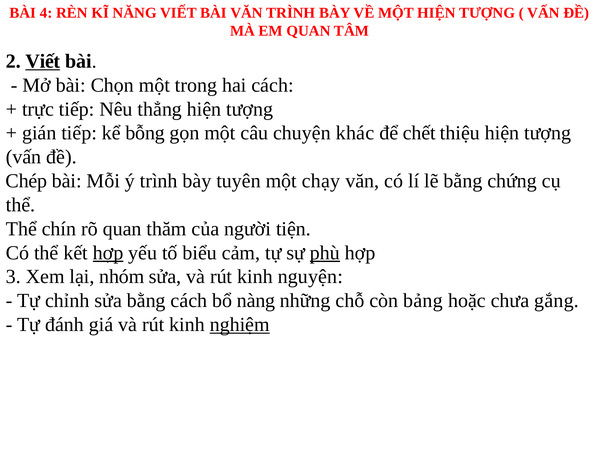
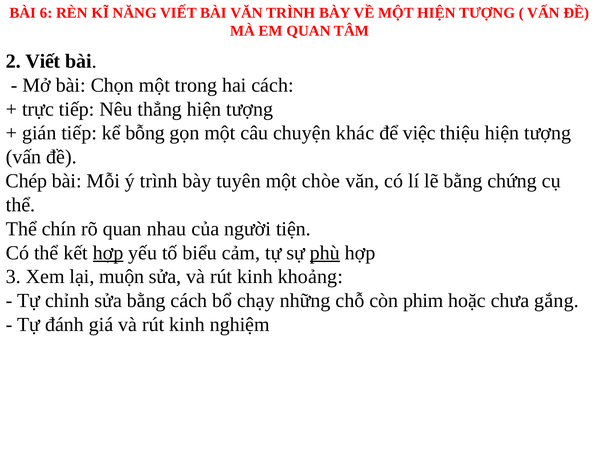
4: 4 -> 6
Viết at (43, 61) underline: present -> none
chết: chết -> việc
chạy: chạy -> chòe
thăm: thăm -> nhau
nhóm: nhóm -> muộn
nguyện: nguyện -> khoảng
nàng: nàng -> chạy
bảng: bảng -> phim
nghiệm underline: present -> none
